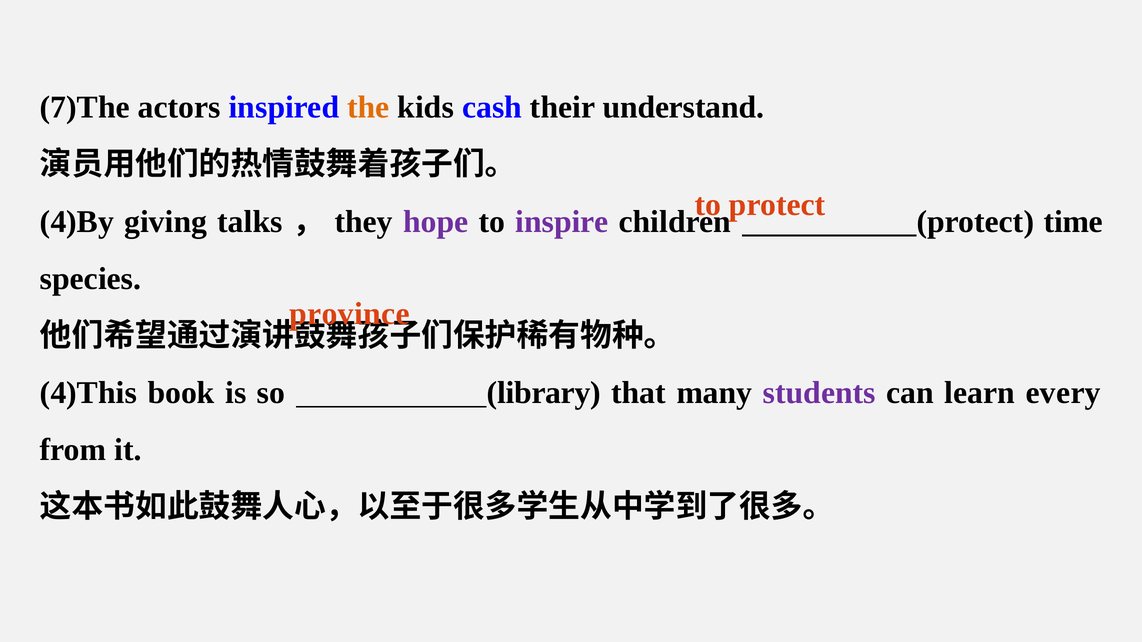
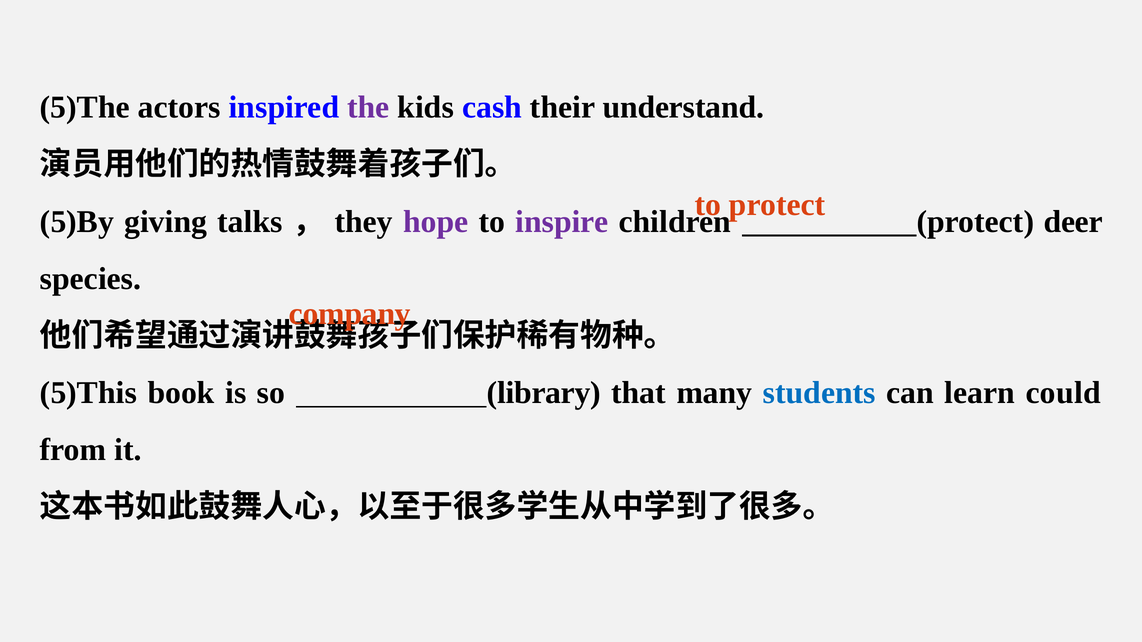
7)The: 7)The -> 5)The
the colour: orange -> purple
4)By: 4)By -> 5)By
time: time -> deer
province: province -> company
4)This: 4)This -> 5)This
students colour: purple -> blue
every: every -> could
